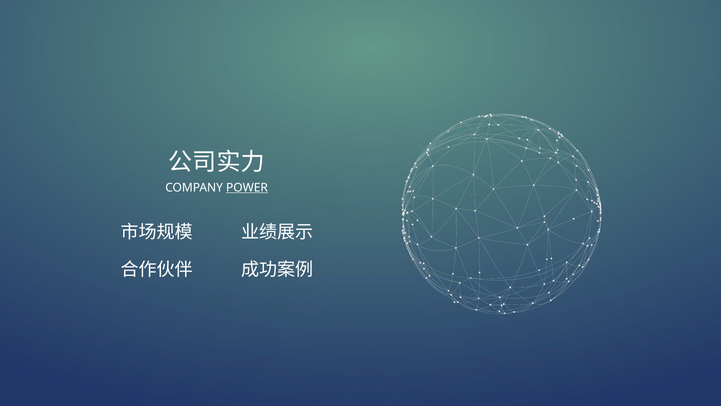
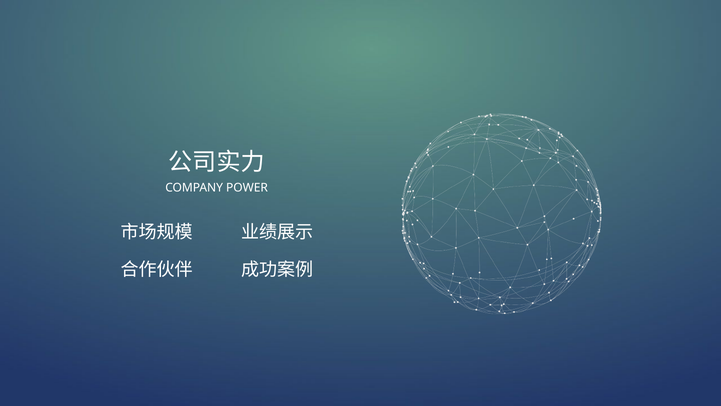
POWER underline: present -> none
